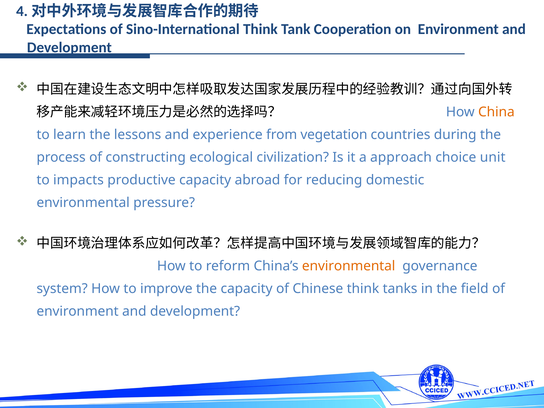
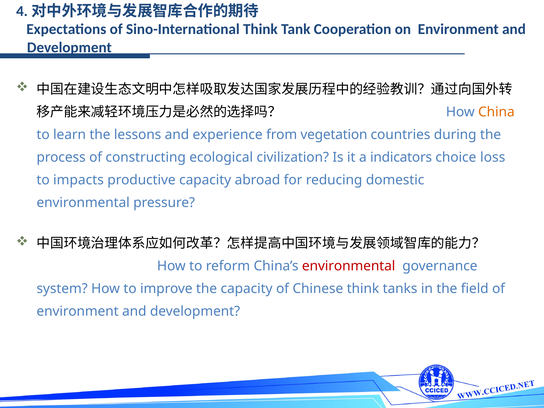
approach: approach -> indicators
unit: unit -> loss
environmental at (349, 266) colour: orange -> red
